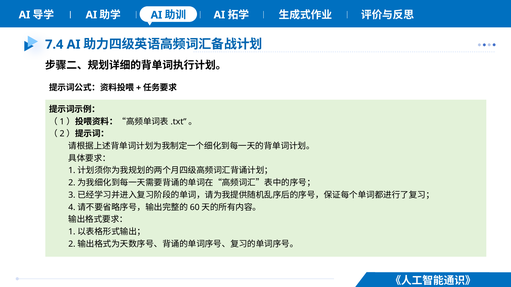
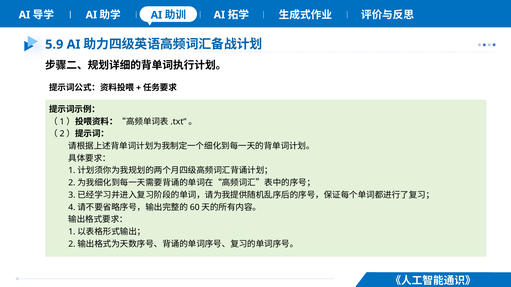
7.4: 7.4 -> 5.9
